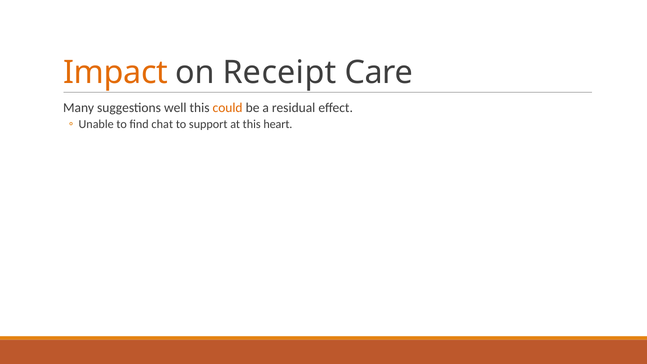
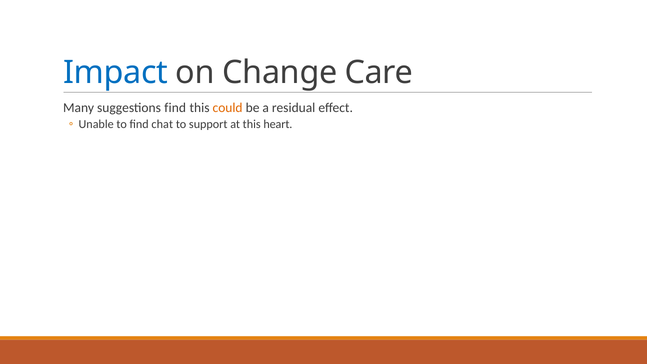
Impact colour: orange -> blue
Receipt: Receipt -> Change
suggestions well: well -> find
